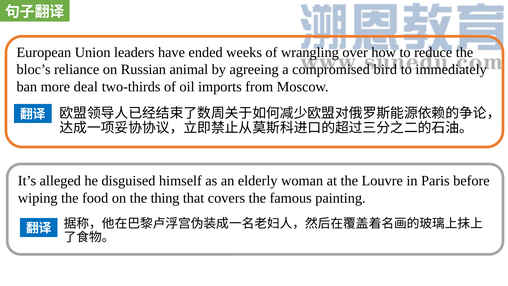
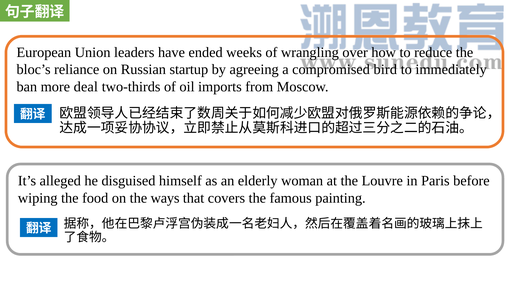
animal: animal -> startup
thing: thing -> ways
